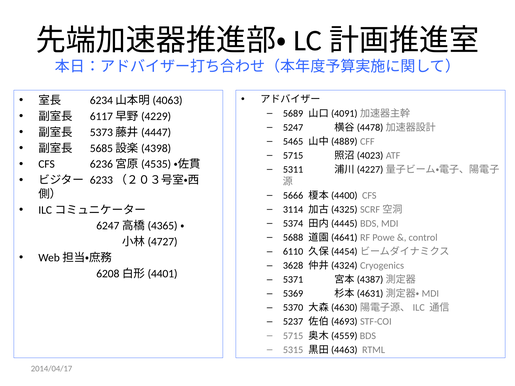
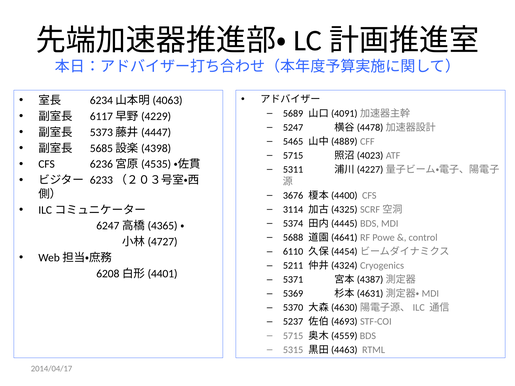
5666: 5666 -> 3676
3628: 3628 -> 5211
